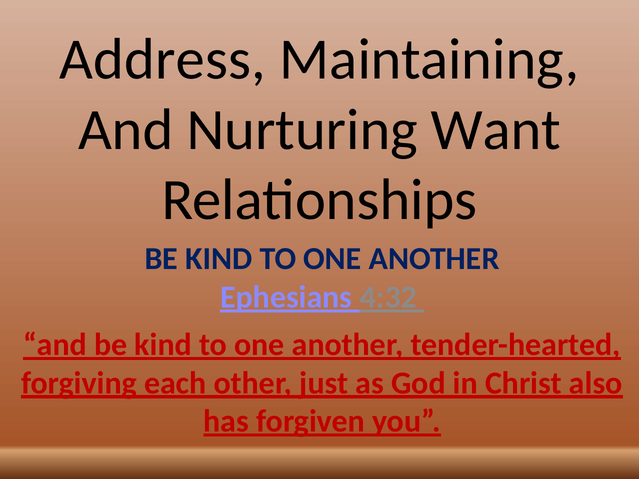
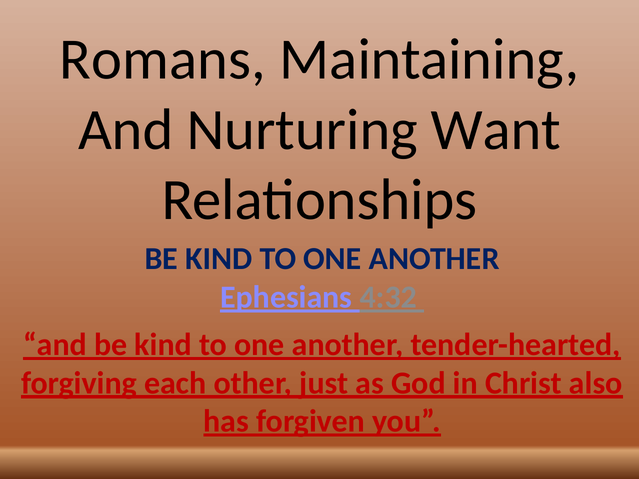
Address: Address -> Romans
